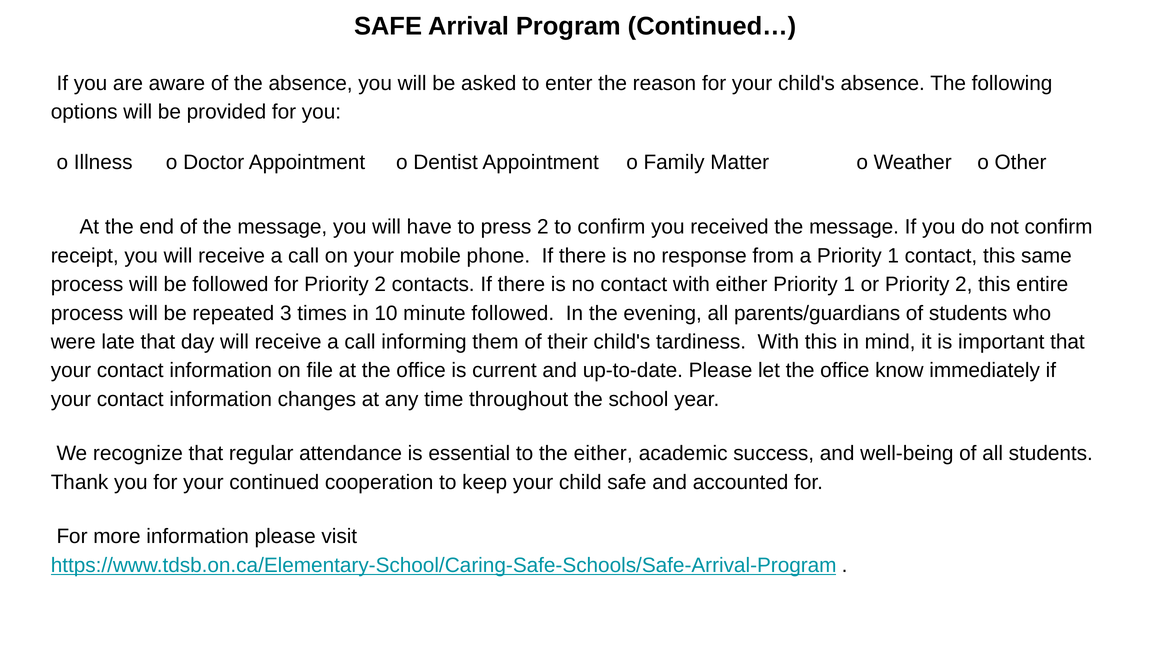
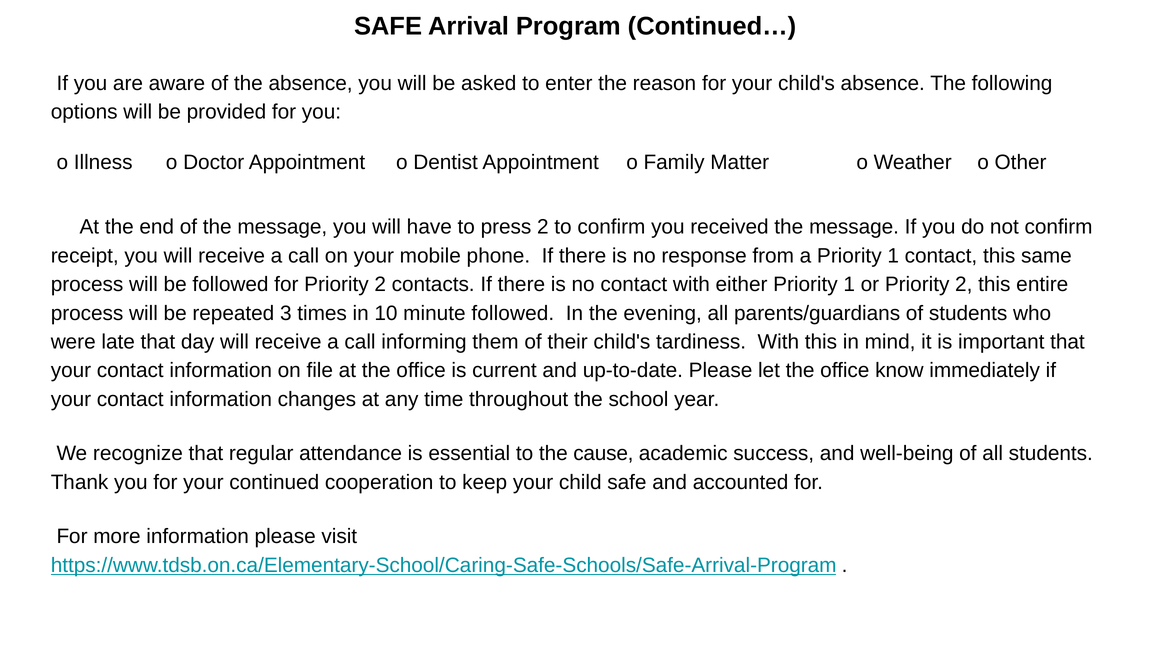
the either: either -> cause
